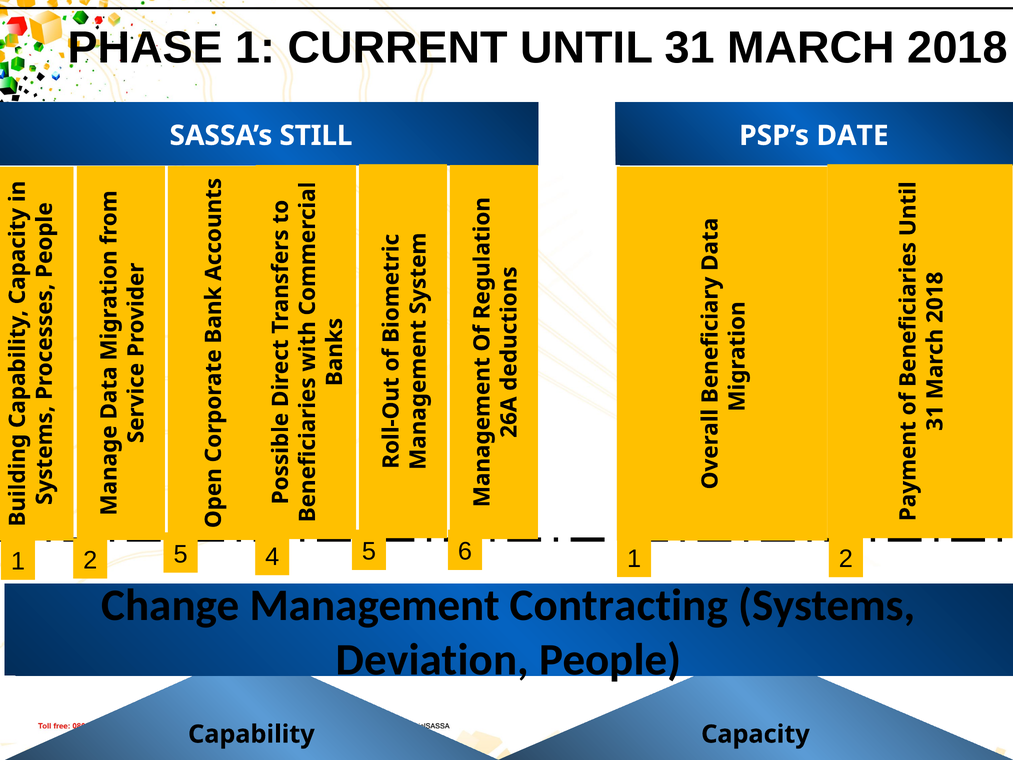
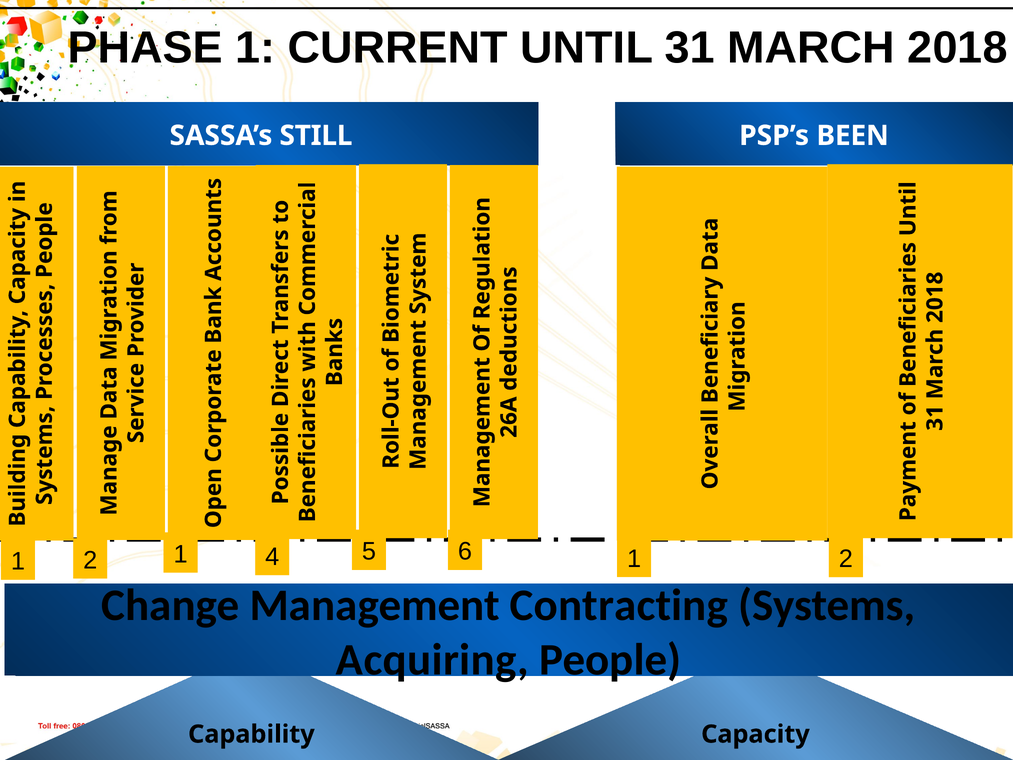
DATE: DATE -> BEEN
2 5: 5 -> 1
Deviation: Deviation -> Acquiring
